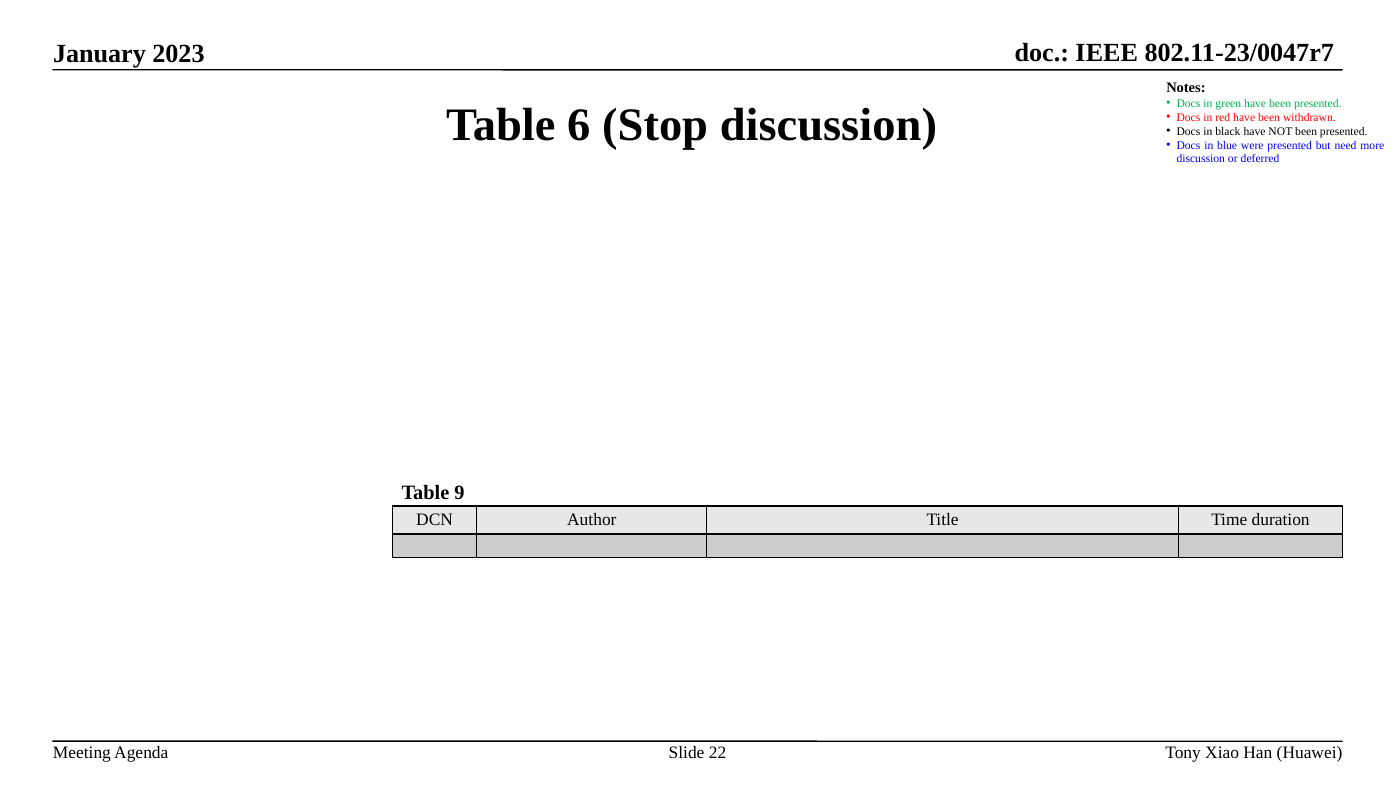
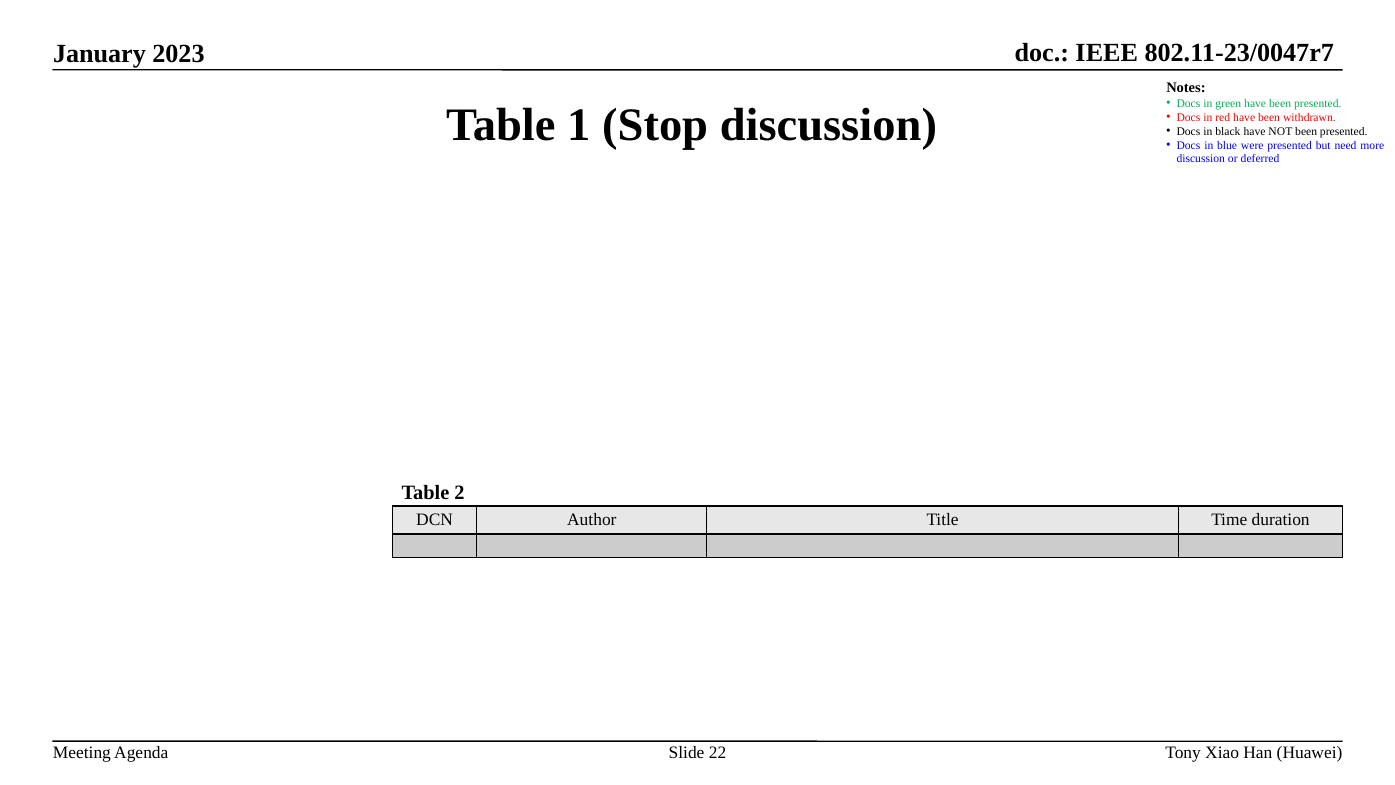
6: 6 -> 1
9: 9 -> 2
